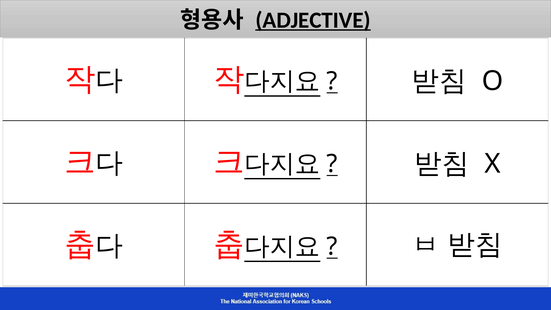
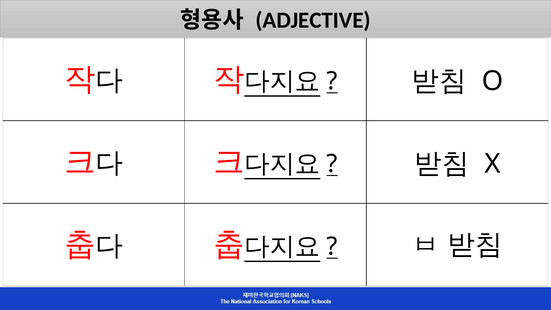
ADJECTIVE underline: present -> none
